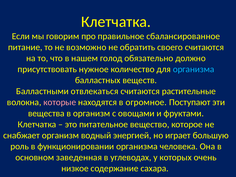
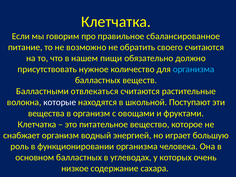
голод: голод -> пищи
которые colour: pink -> white
огромное: огромное -> школьной
основном заведенная: заведенная -> балластных
